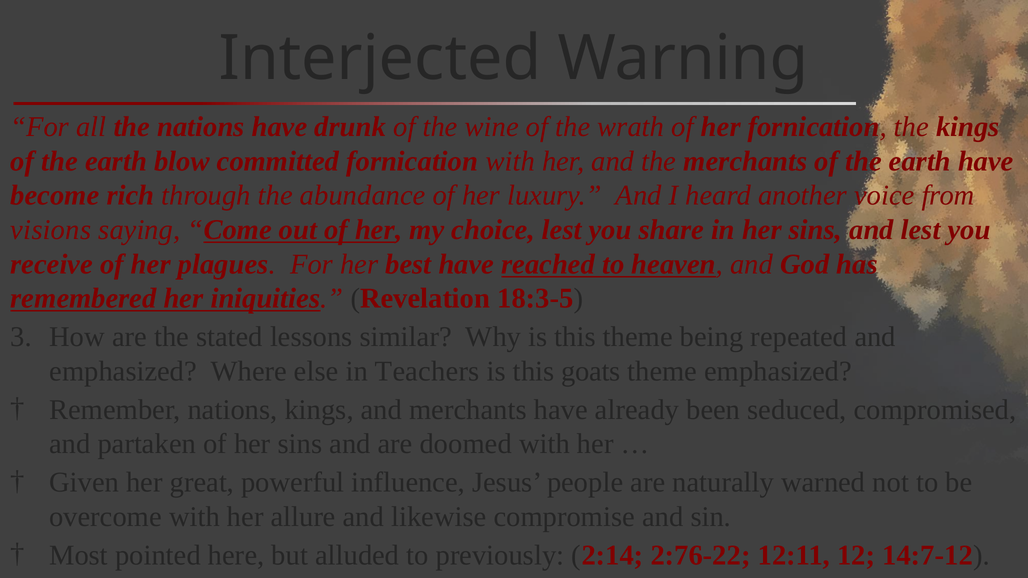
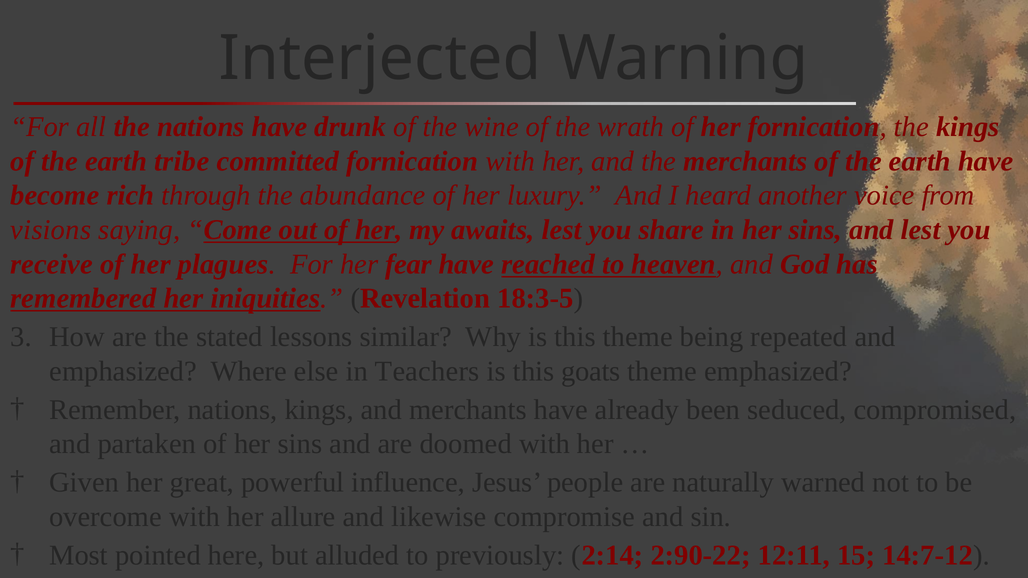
blow: blow -> tribe
choice: choice -> awaits
best: best -> fear
2:76-22: 2:76-22 -> 2:90-22
12: 12 -> 15
